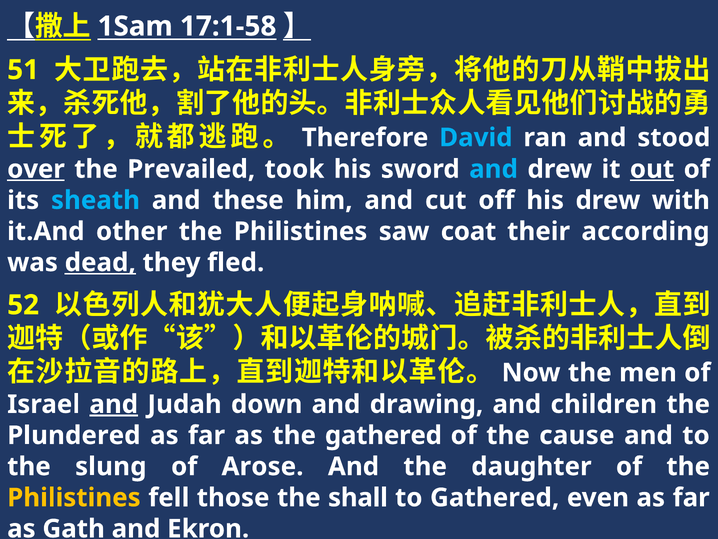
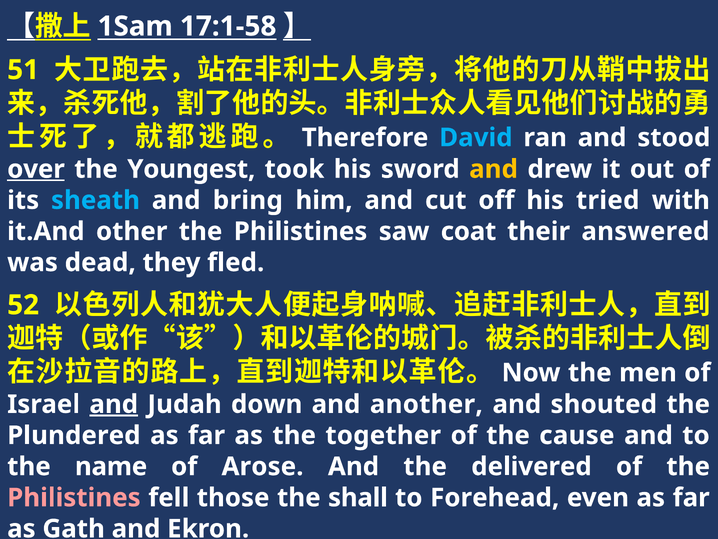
Prevailed: Prevailed -> Youngest
and at (494, 169) colour: light blue -> yellow
out underline: present -> none
these: these -> bring
his drew: drew -> tried
according: according -> answered
dead underline: present -> none
drawing: drawing -> another
children: children -> shouted
the gathered: gathered -> together
slung: slung -> name
daughter: daughter -> delivered
Philistines at (74, 497) colour: yellow -> pink
to Gathered: Gathered -> Forehead
